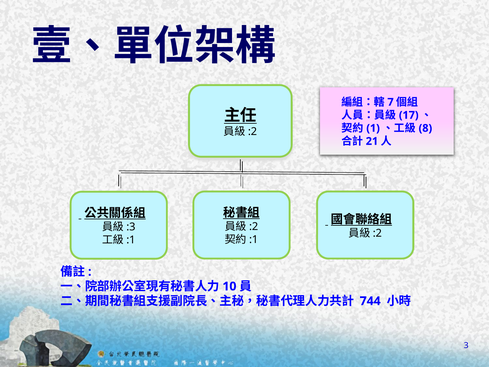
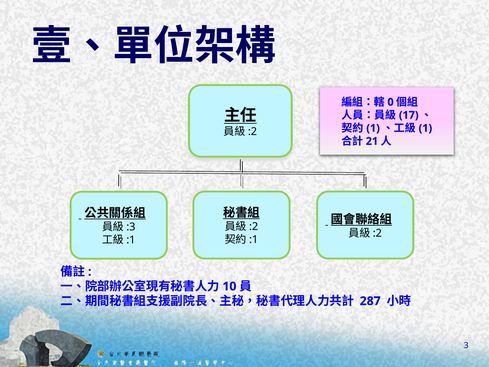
7: 7 -> 0
8 at (425, 128): 8 -> 1
744: 744 -> 287
